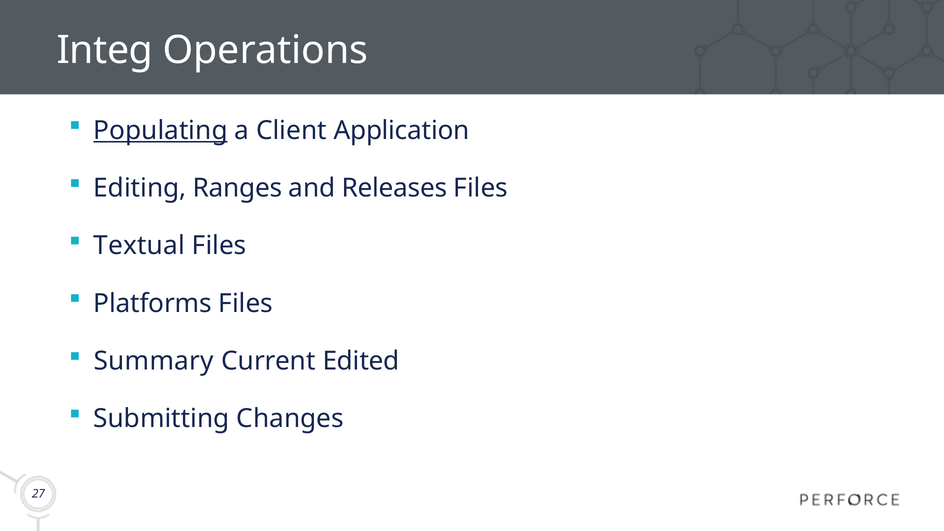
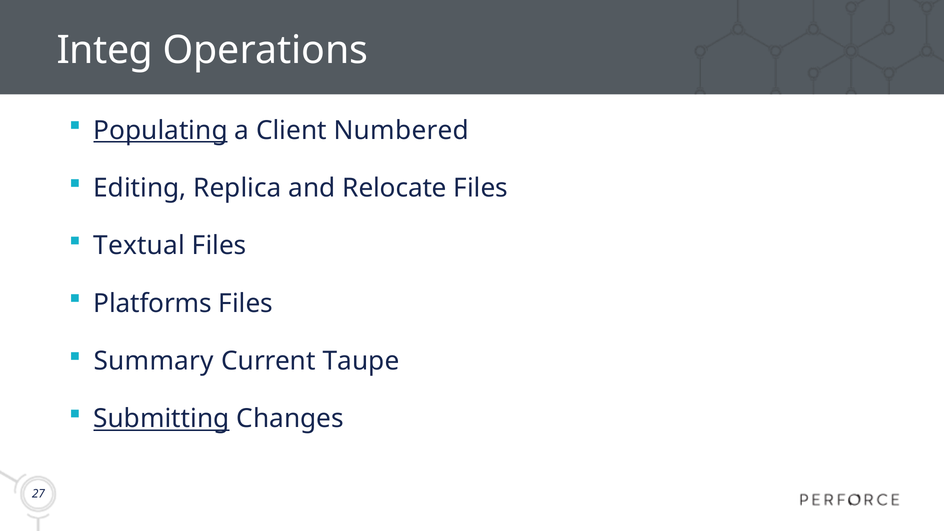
Application: Application -> Numbered
Ranges: Ranges -> Replica
Releases: Releases -> Relocate
Edited: Edited -> Taupe
Submitting underline: none -> present
